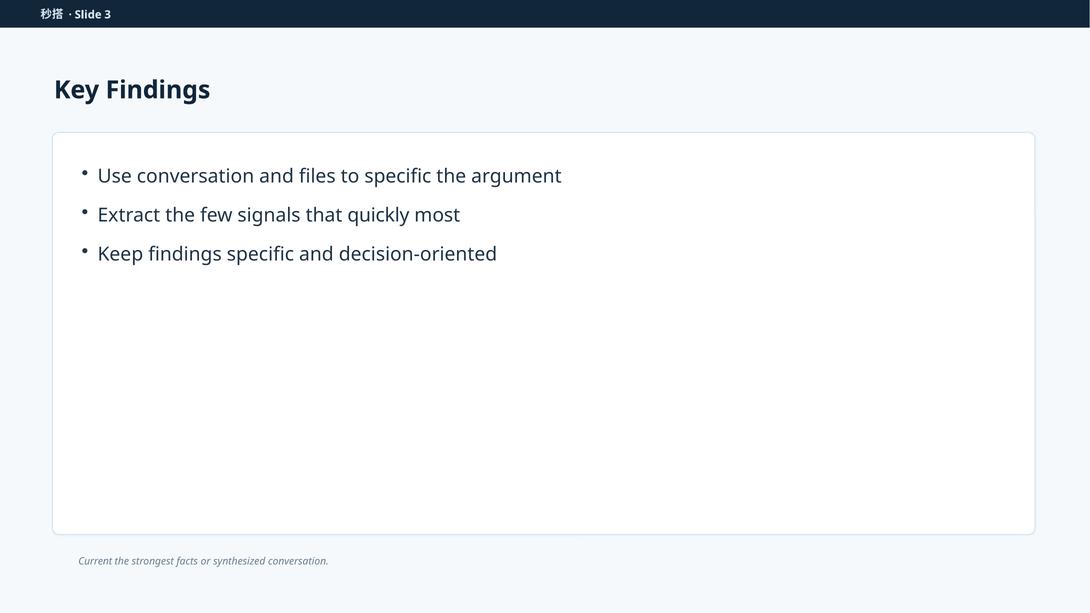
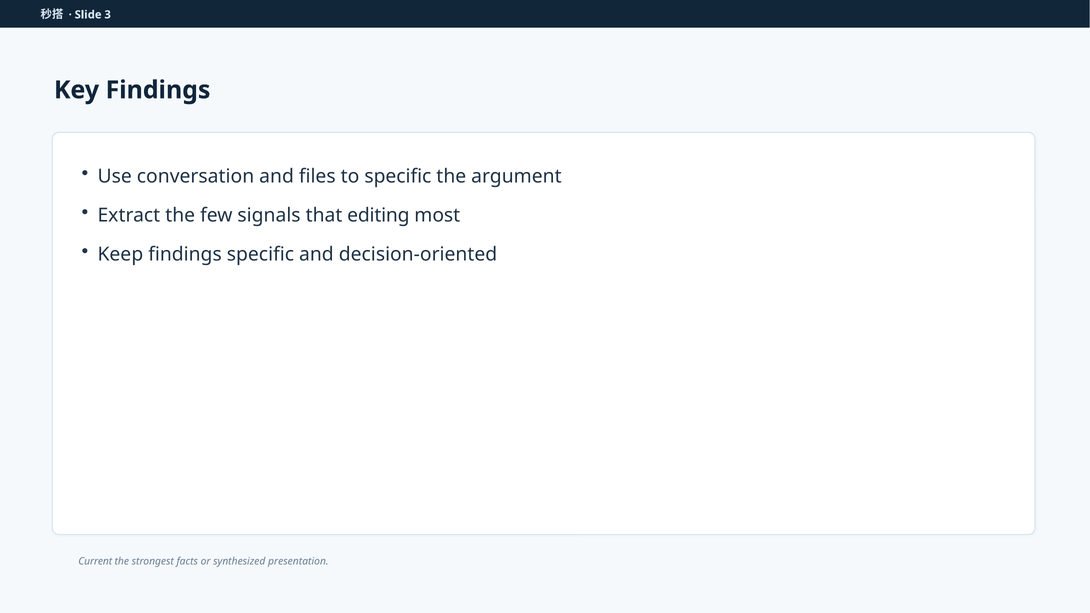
quickly: quickly -> editing
synthesized conversation: conversation -> presentation
